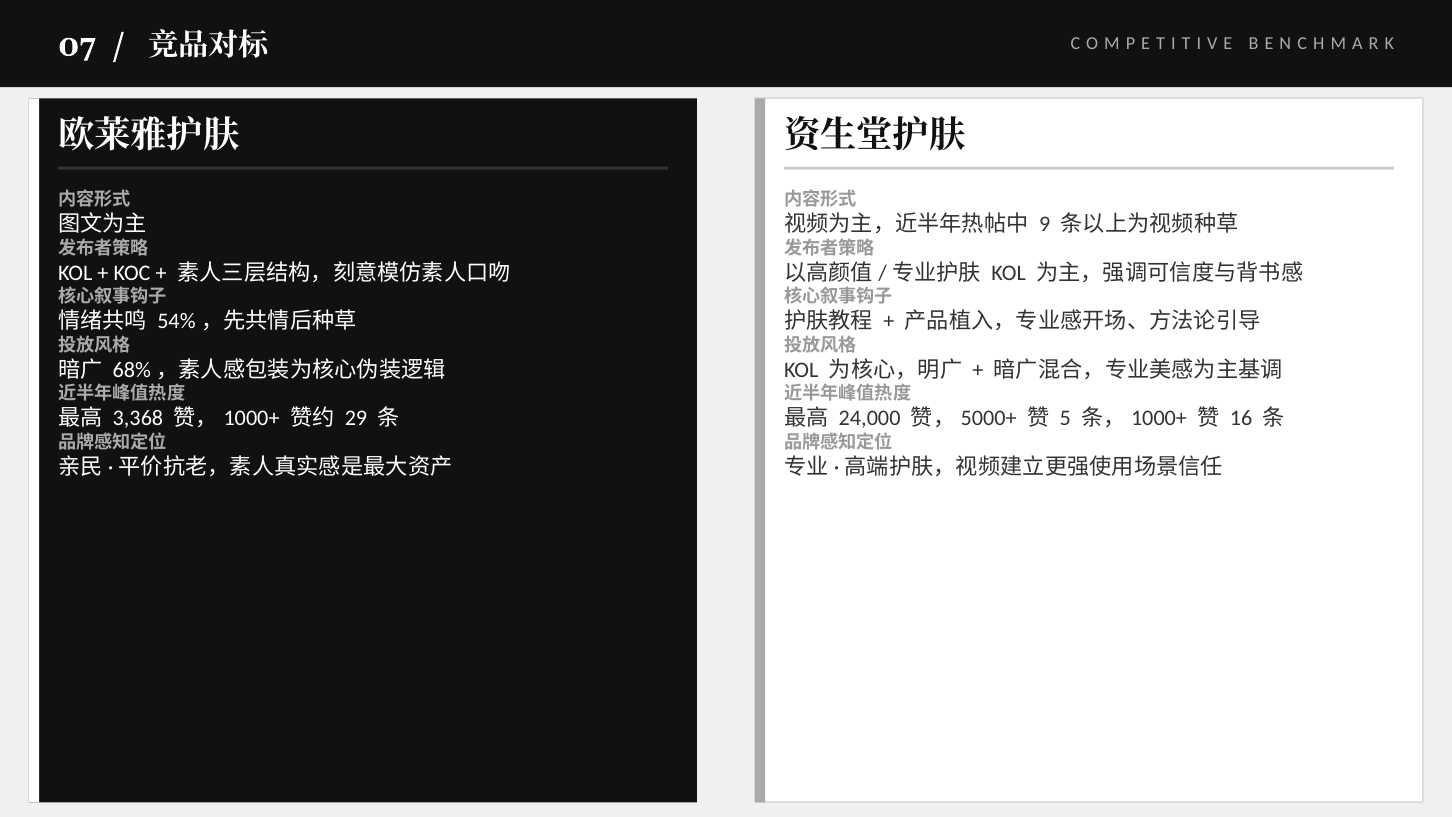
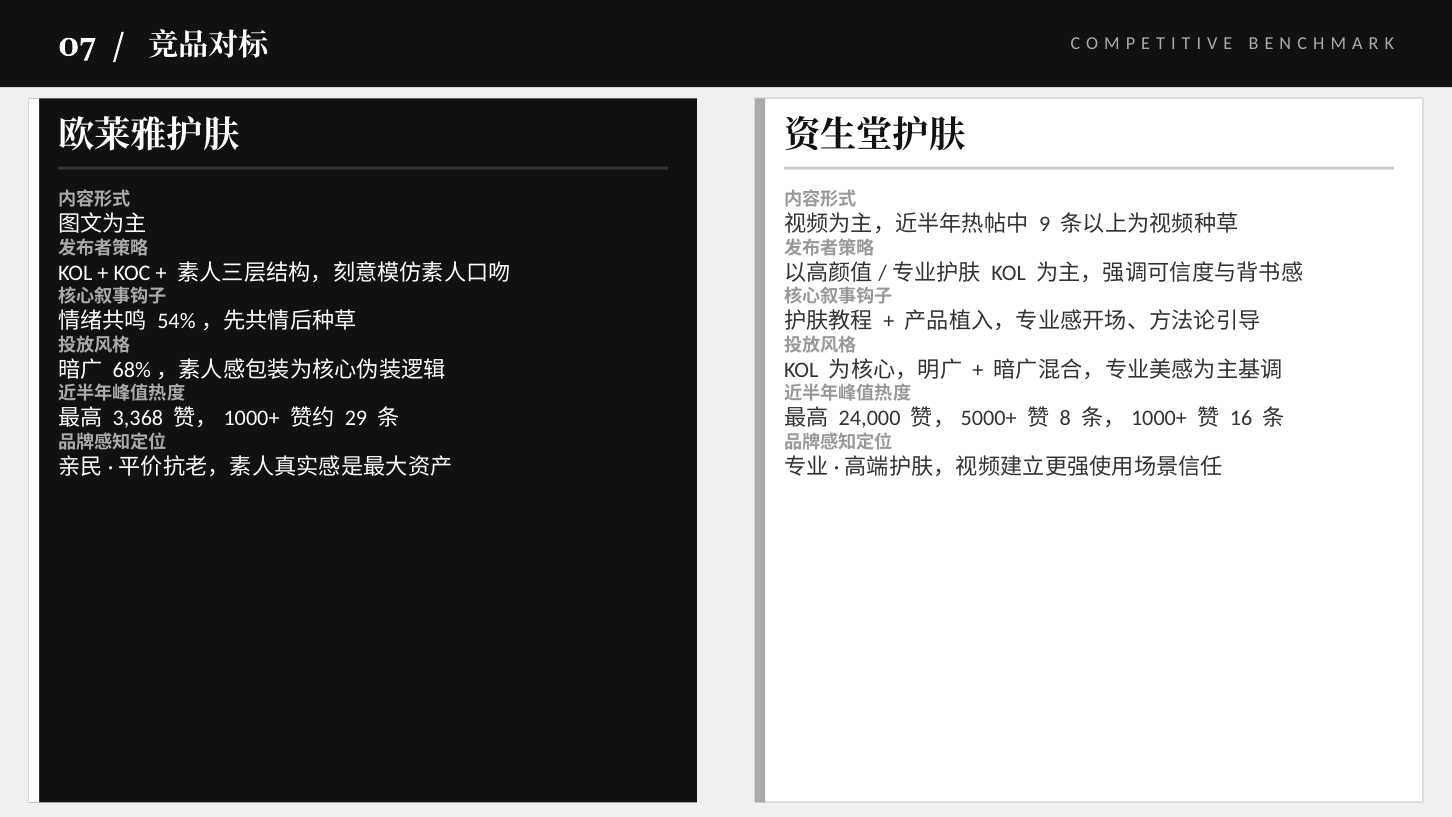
5: 5 -> 8
